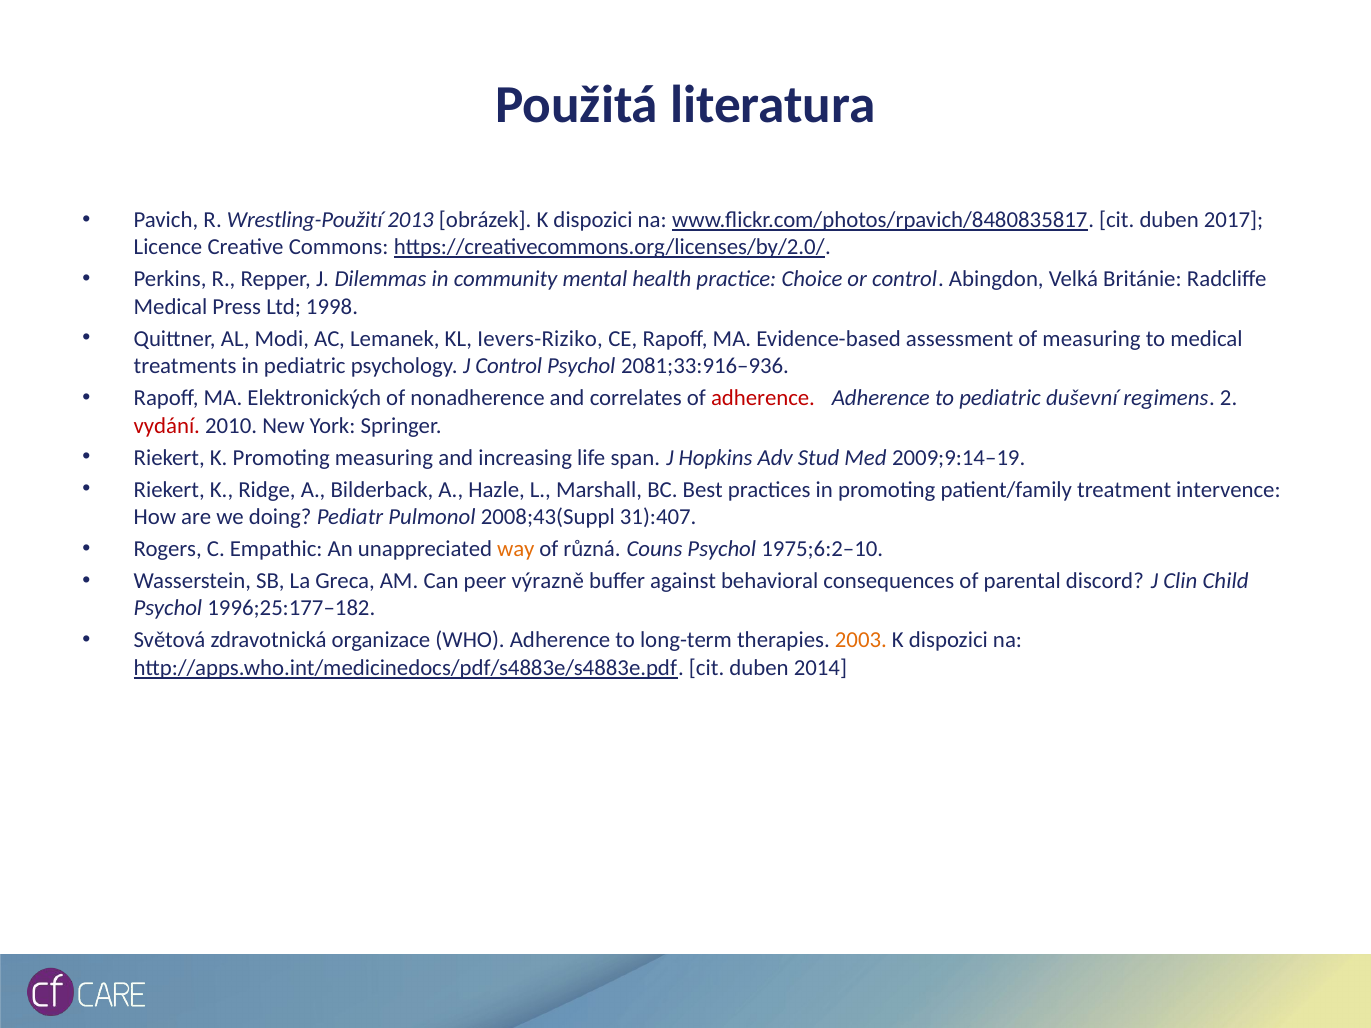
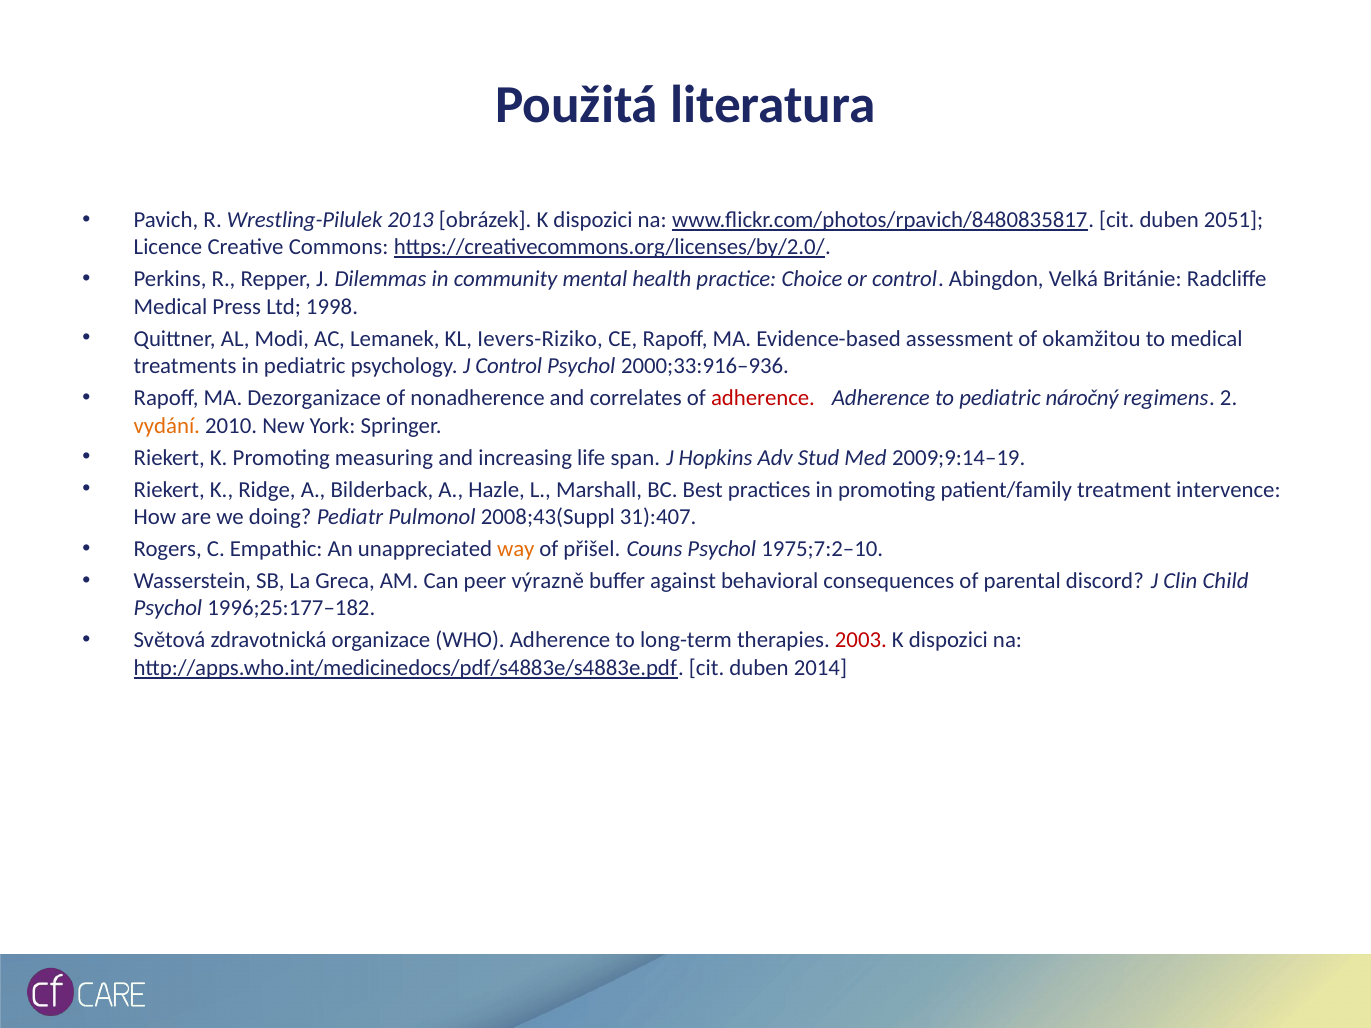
Wrestling-Použití: Wrestling-Použití -> Wrestling-Pilulek
2017: 2017 -> 2051
of measuring: measuring -> okamžitou
2081;33:916–936: 2081;33:916–936 -> 2000;33:916–936
Elektronických: Elektronických -> Dezorganizace
duševní: duševní -> náročný
vydání colour: red -> orange
různá: různá -> přišel
1975;6:2–10: 1975;6:2–10 -> 1975;7:2–10
2003 colour: orange -> red
